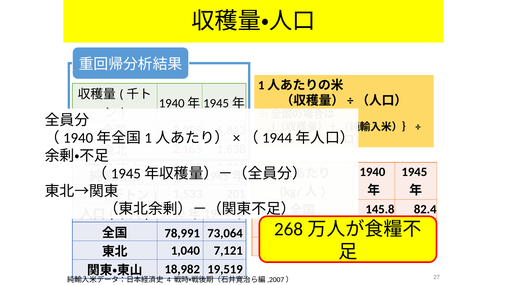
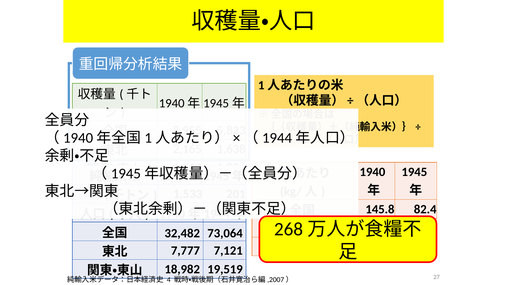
78,991: 78,991 -> 32,482
1,040: 1,040 -> 7,777
